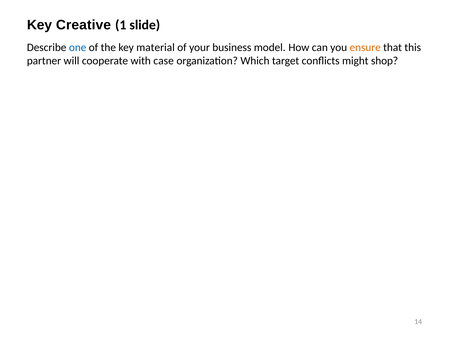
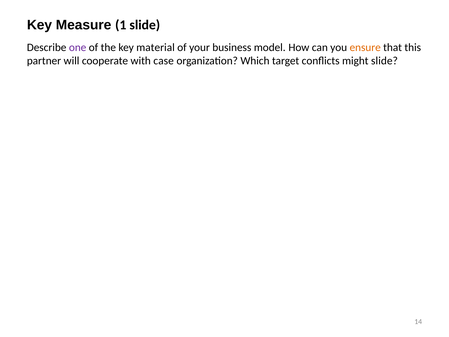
Creative: Creative -> Measure
one colour: blue -> purple
might shop: shop -> slide
